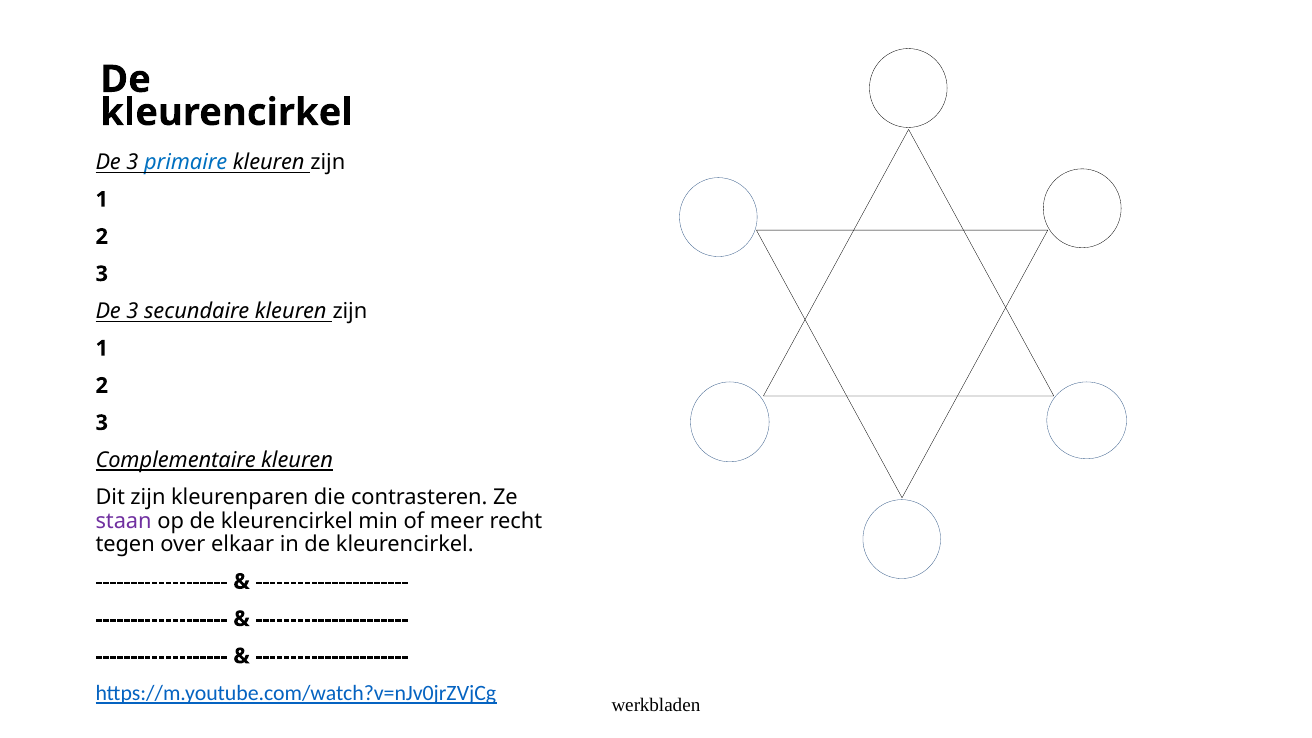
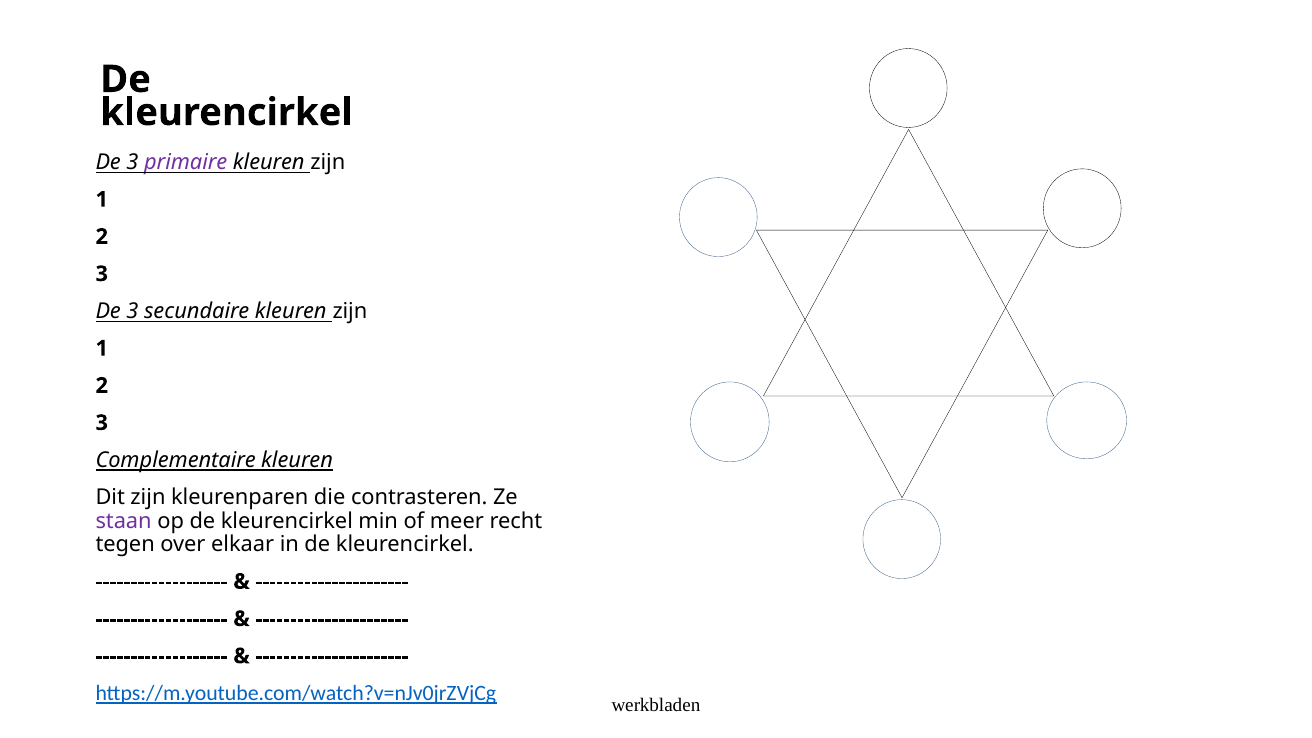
primaire colour: blue -> purple
